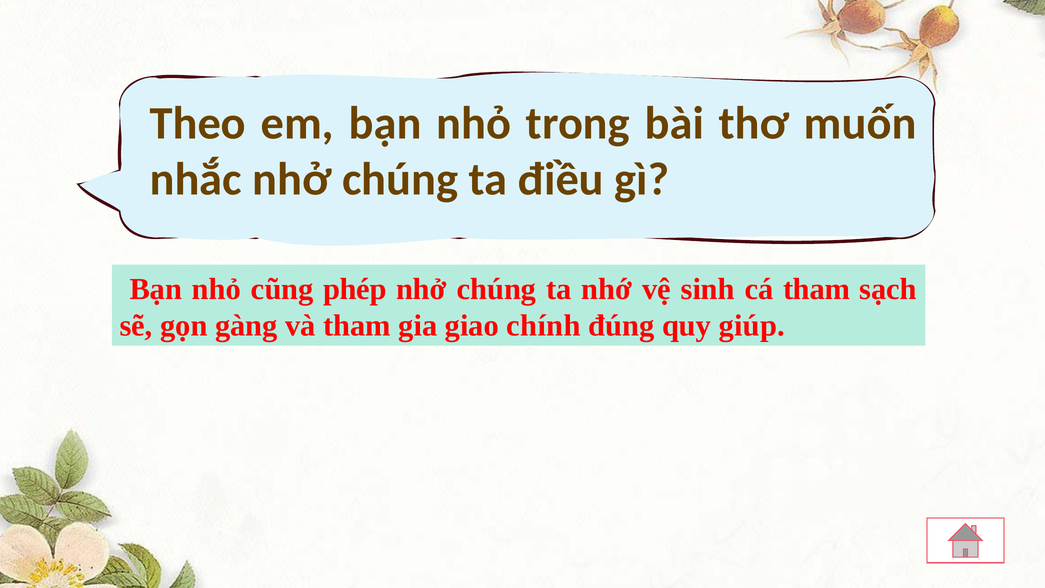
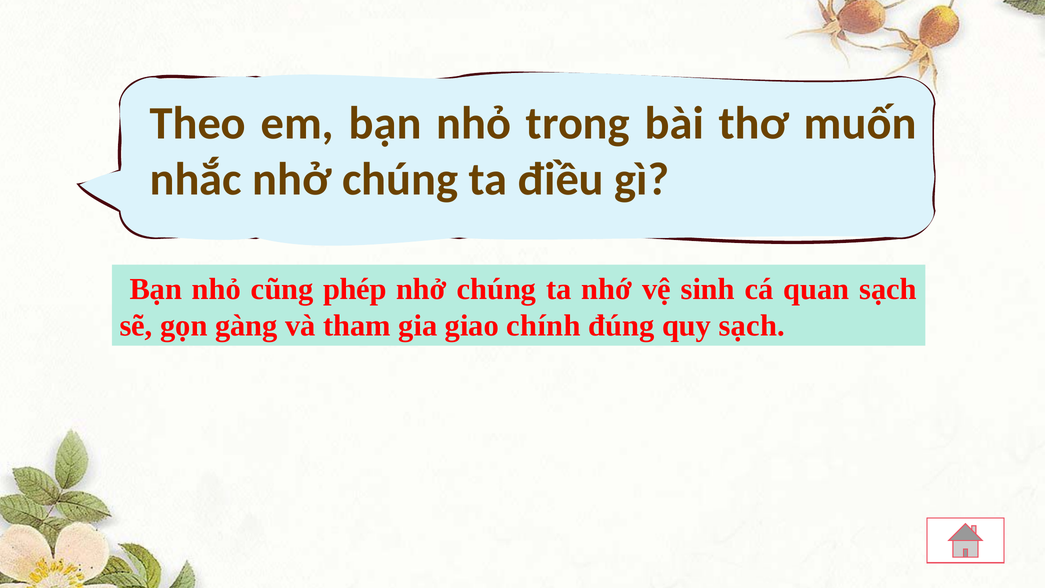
cá tham: tham -> quan
quy giúp: giúp -> sạch
